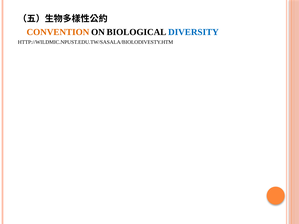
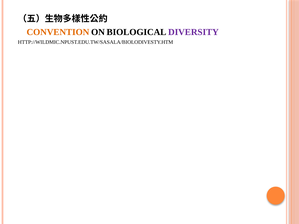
DIVERSITY colour: blue -> purple
